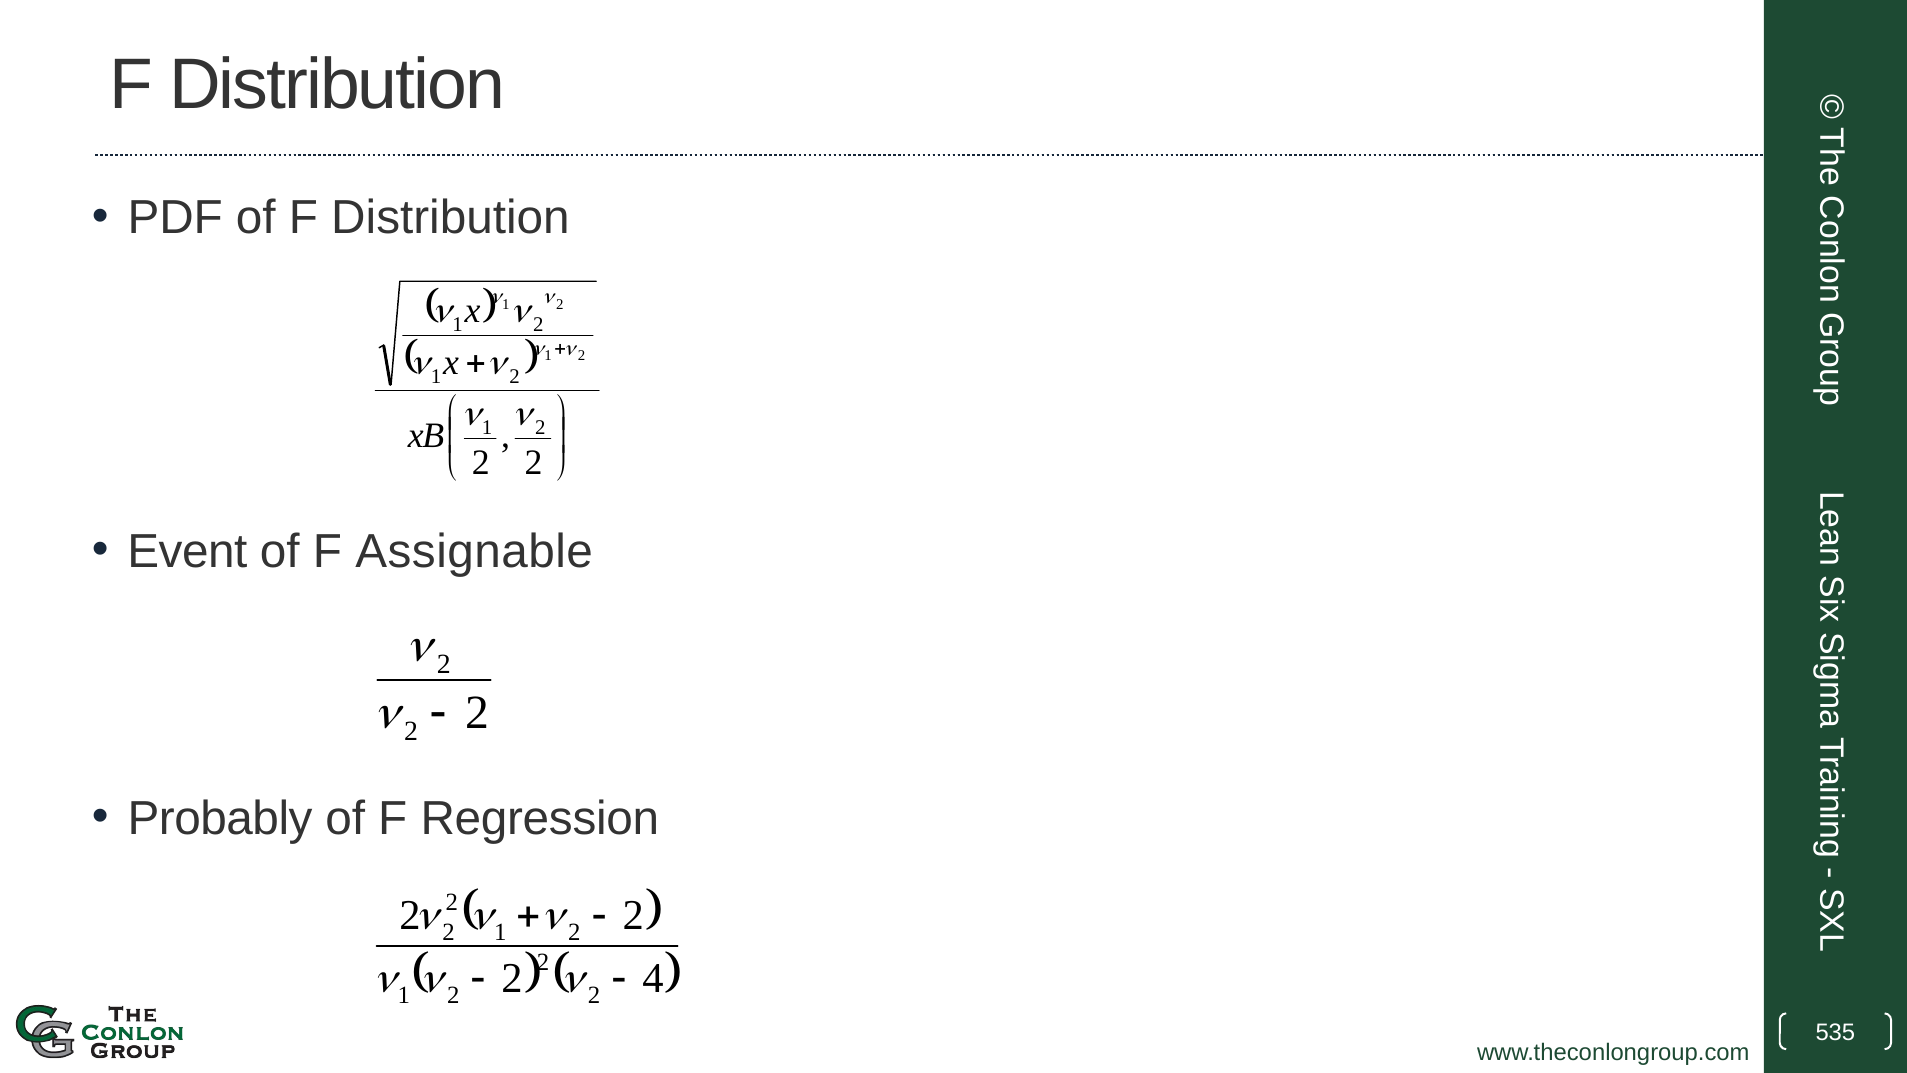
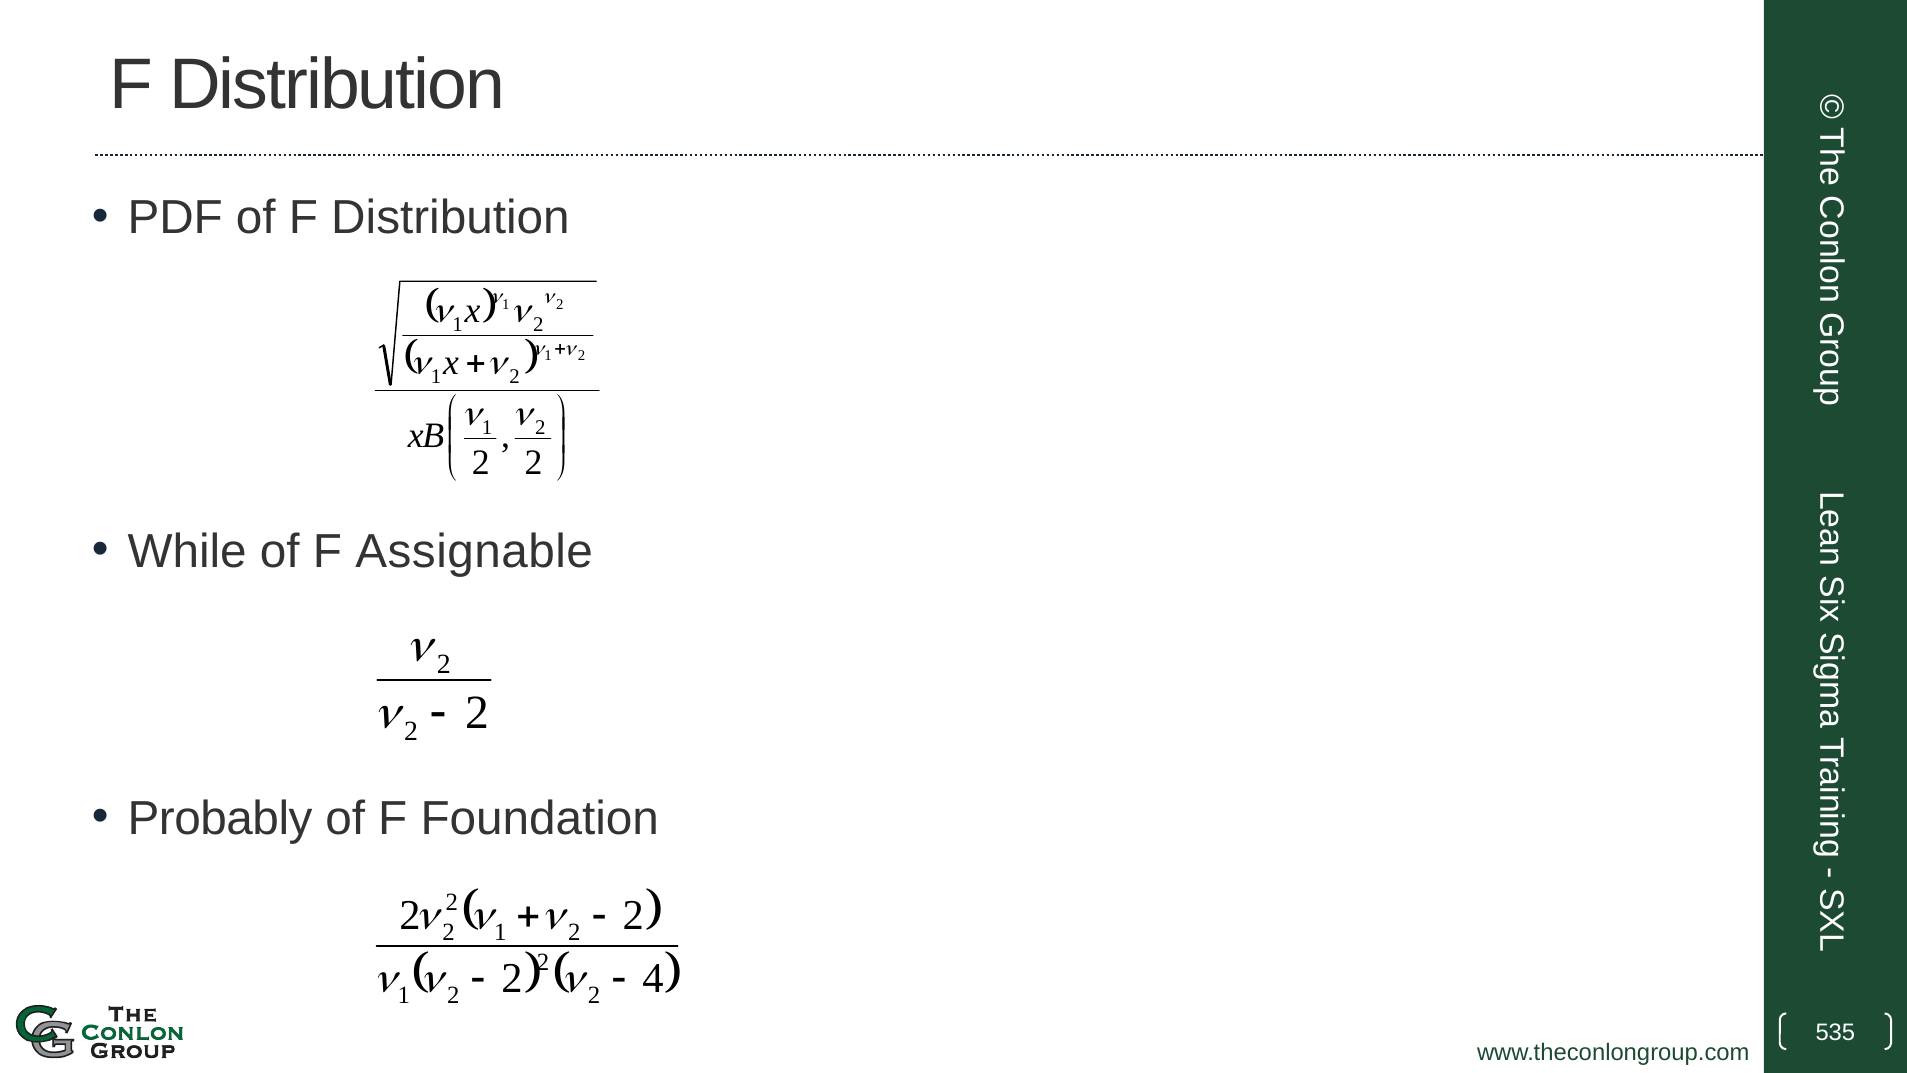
Event: Event -> While
Regression: Regression -> Foundation
